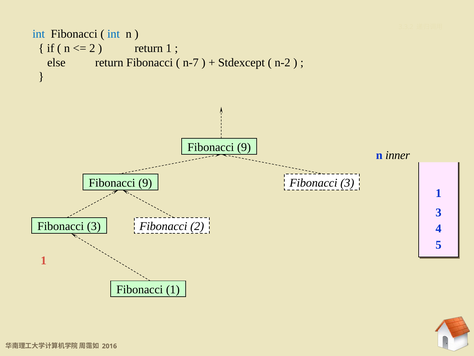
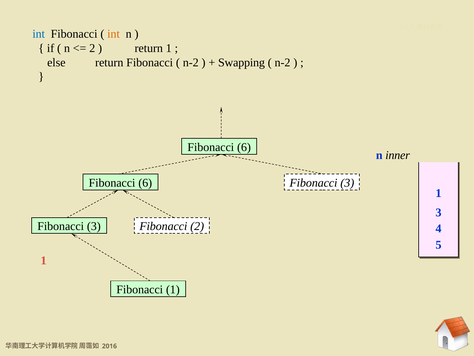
int at (114, 34) colour: blue -> orange
n-7 at (191, 62): n-7 -> n-2
Stdexcept: Stdexcept -> Swapping
9 at (244, 147): 9 -> 6
9 at (145, 183): 9 -> 6
